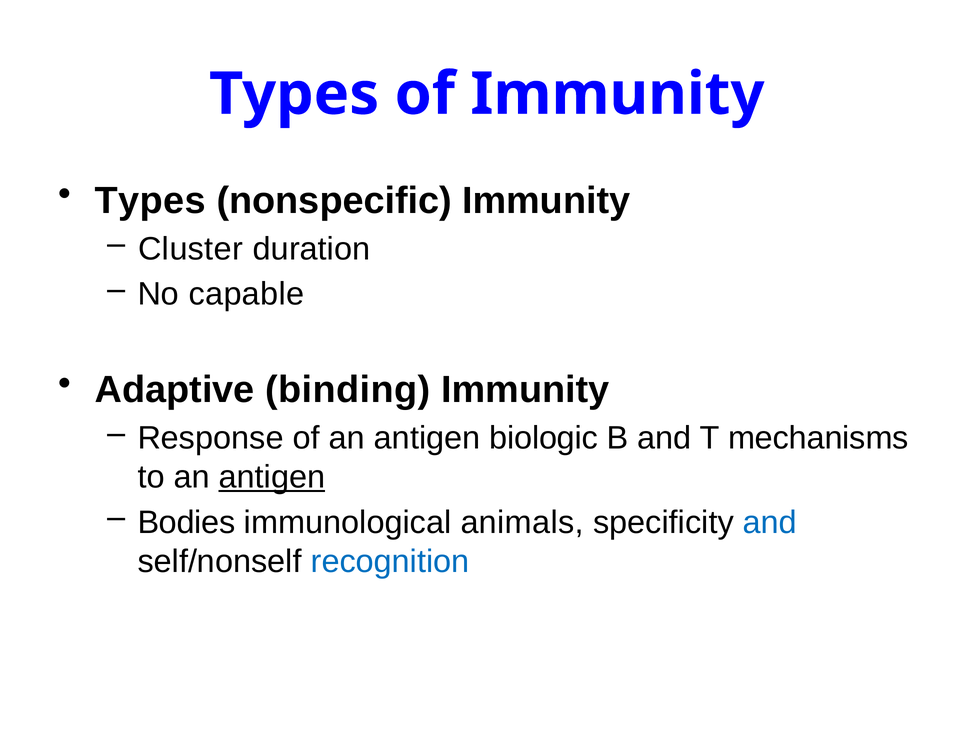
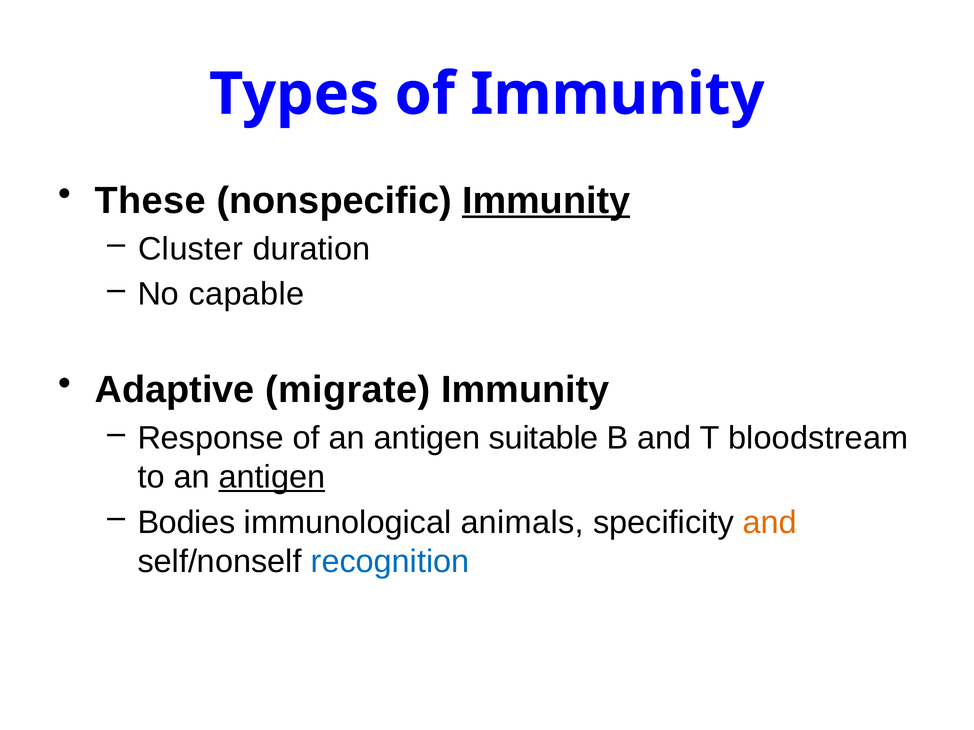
Types at (150, 201): Types -> These
Immunity at (546, 201) underline: none -> present
binding: binding -> migrate
biologic: biologic -> suitable
mechanisms: mechanisms -> bloodstream
and at (770, 523) colour: blue -> orange
